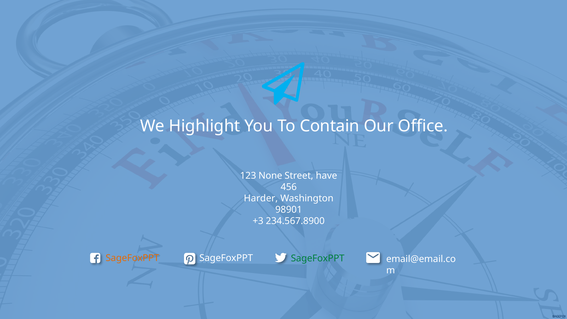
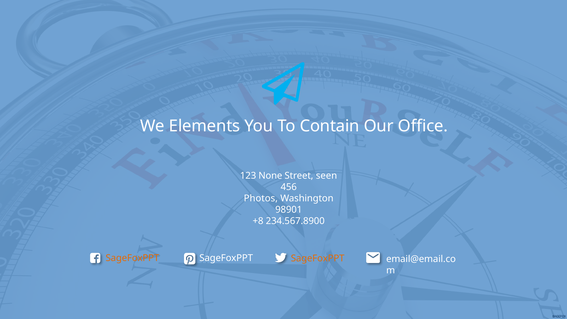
Highlight: Highlight -> Elements
have: have -> seen
Harder: Harder -> Photos
+3: +3 -> +8
SageFoxPPT at (318, 258) colour: green -> orange
